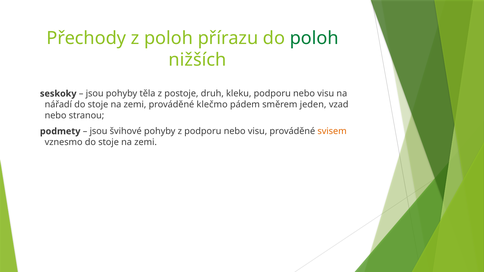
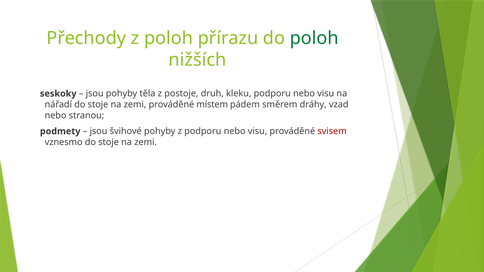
klečmo: klečmo -> místem
jeden: jeden -> dráhy
svisem colour: orange -> red
